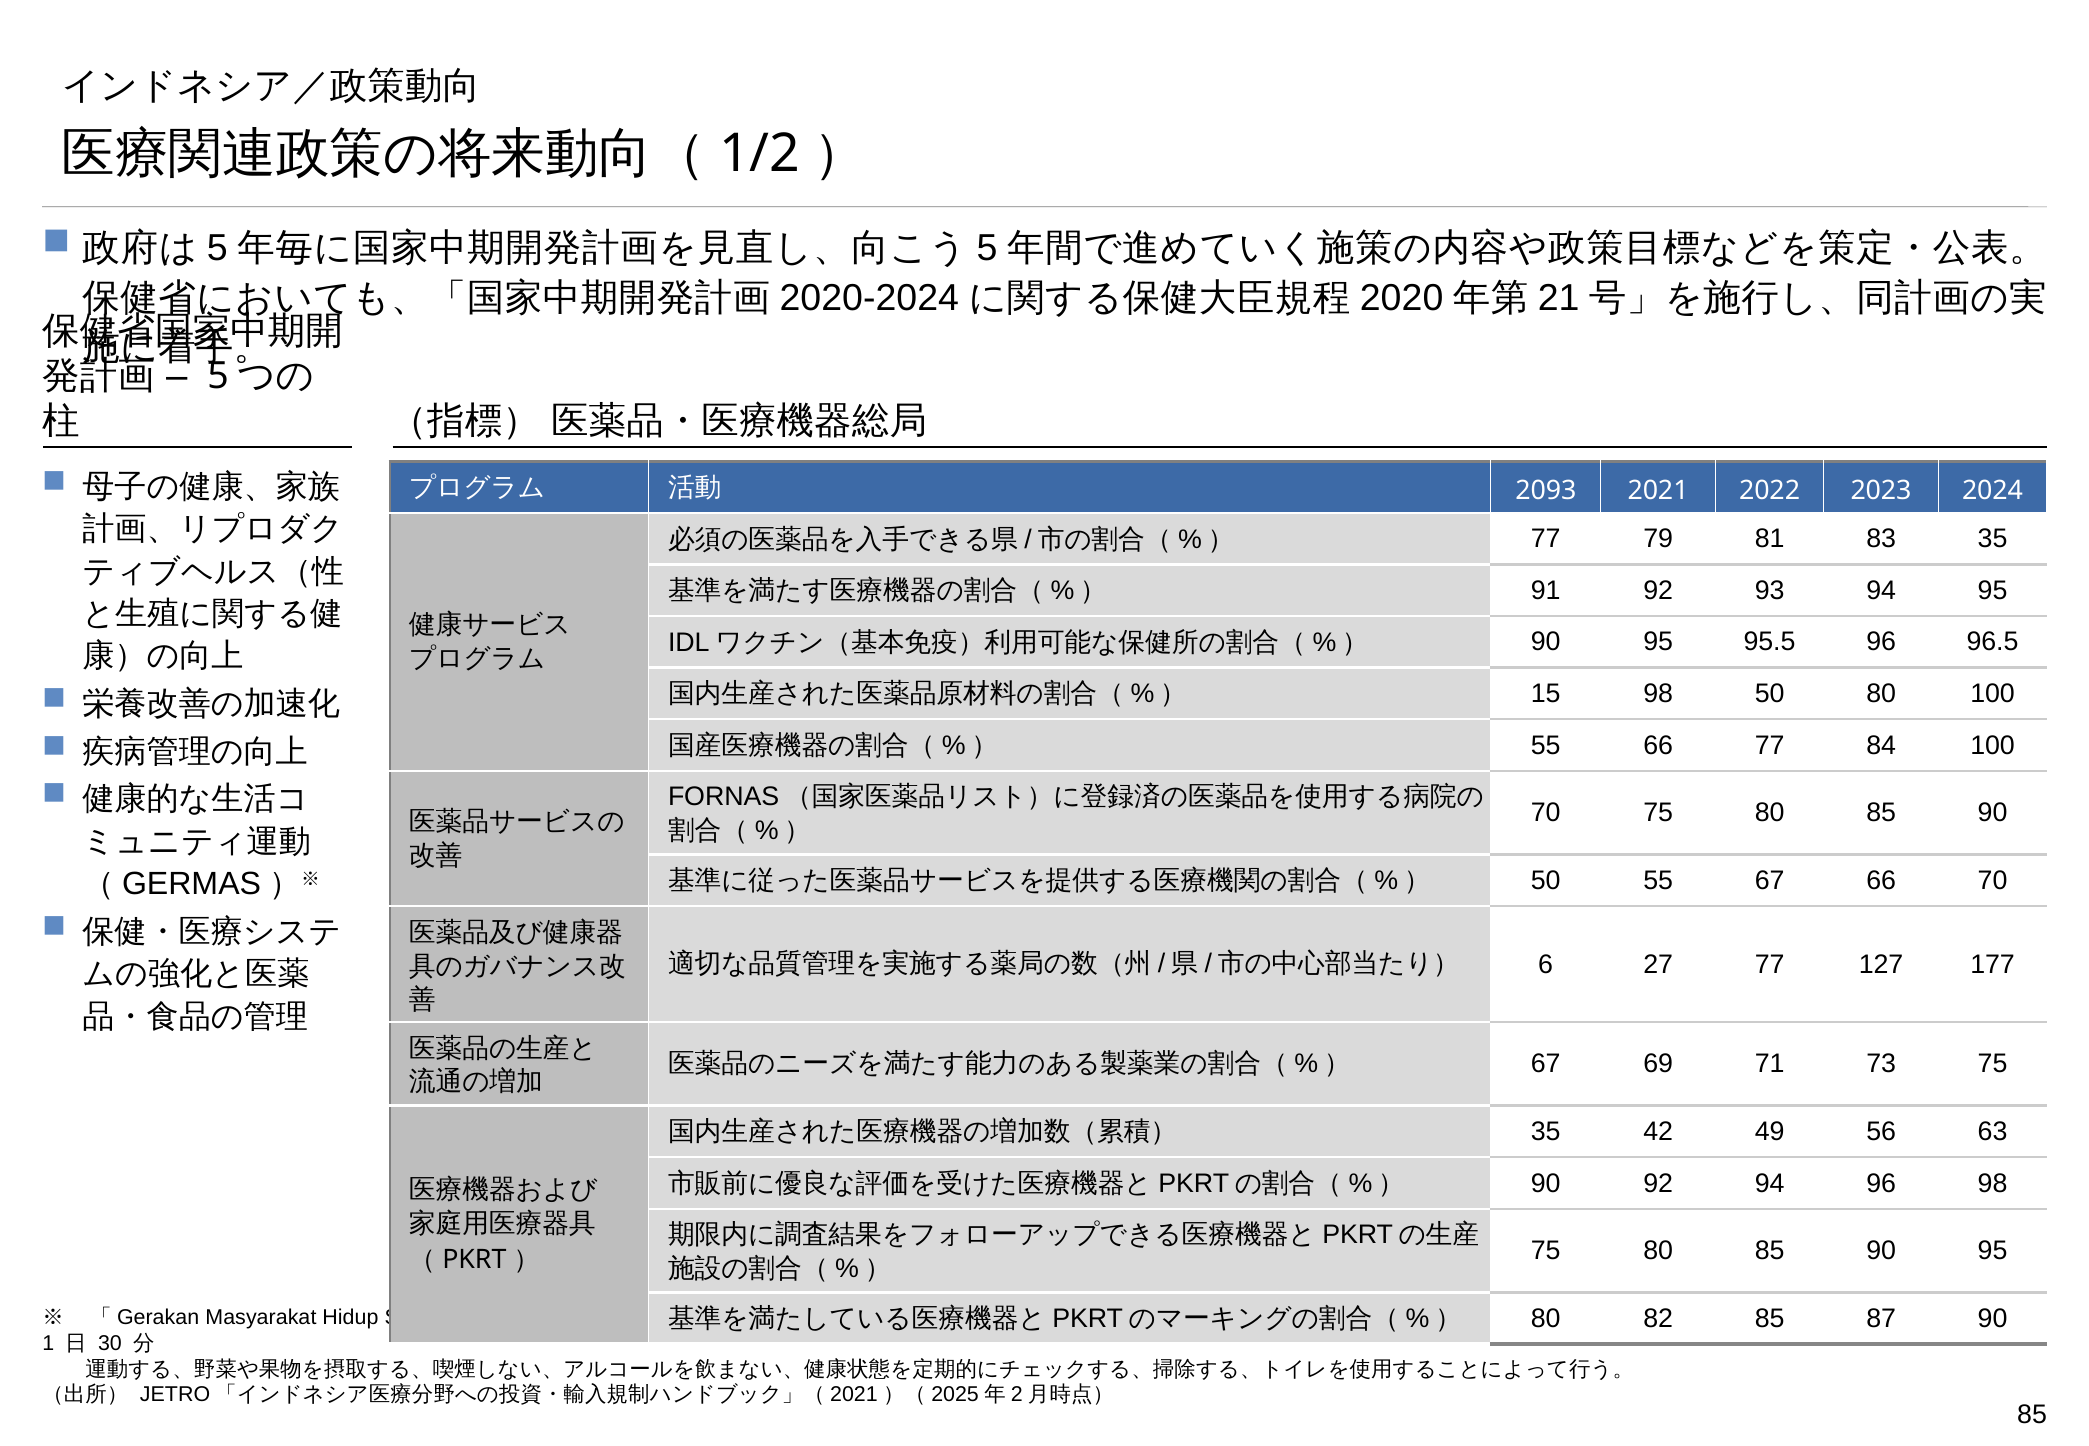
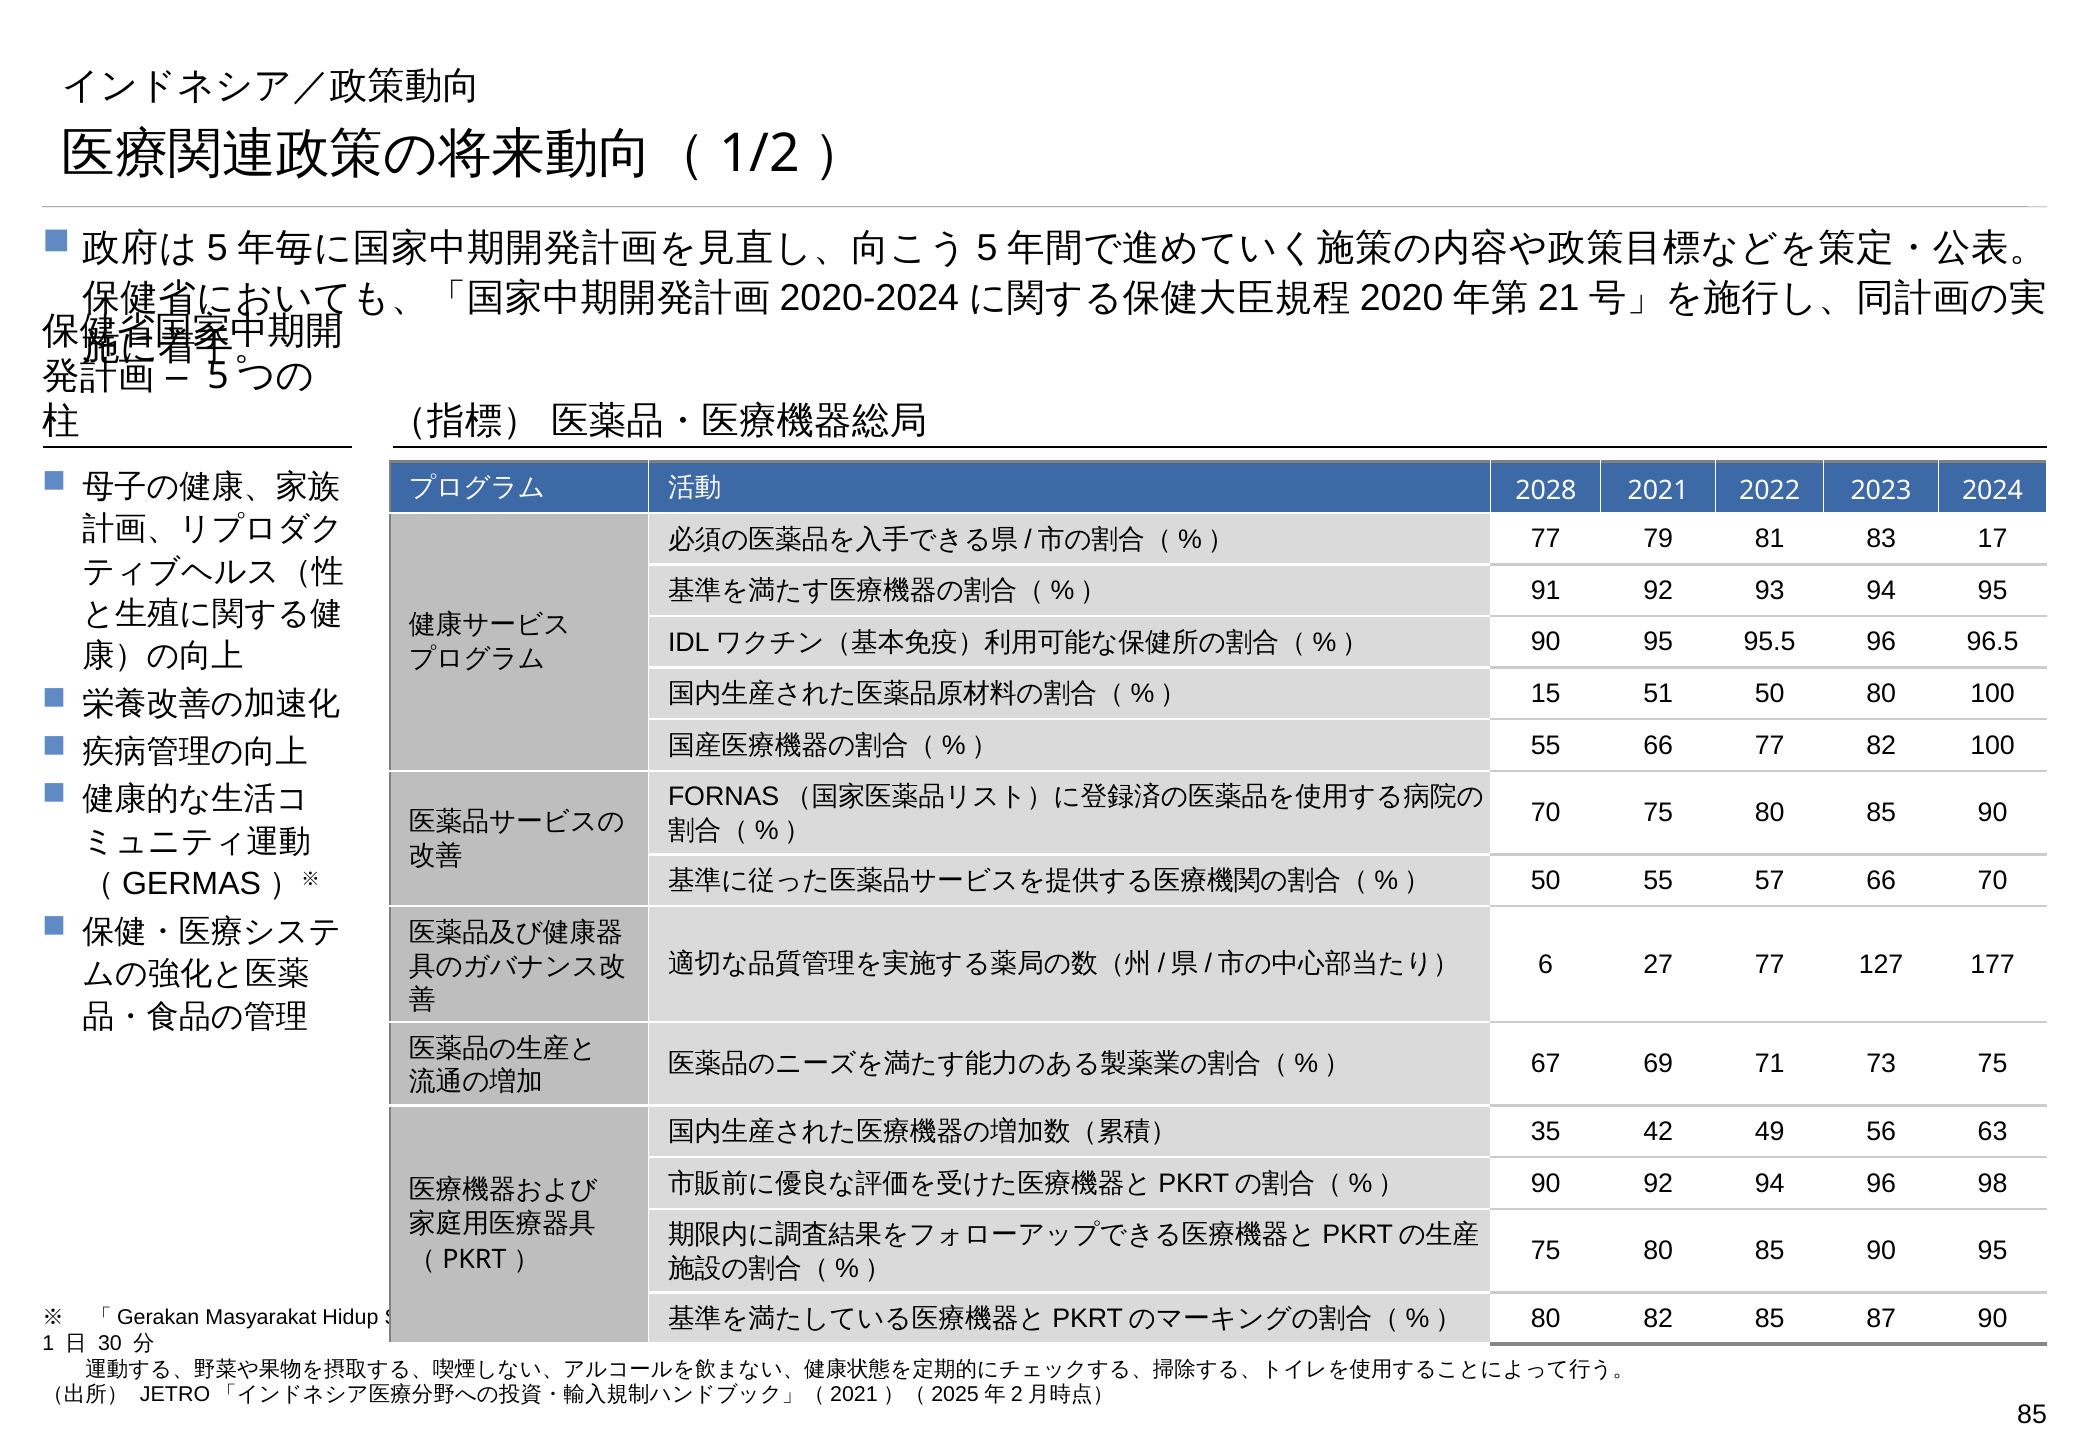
2093: 2093 -> 2028
83 35: 35 -> 17
15 98: 98 -> 51
77 84: 84 -> 82
55 67: 67 -> 57
